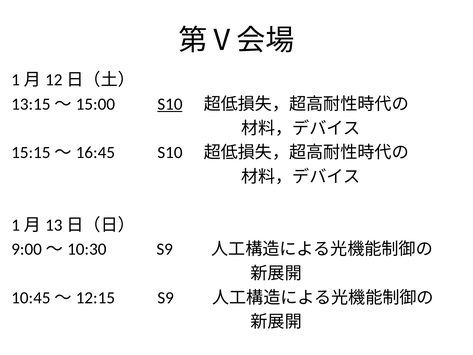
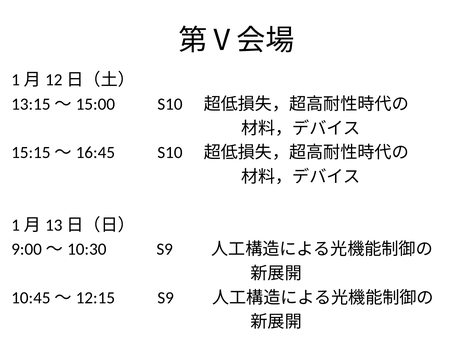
S10 at (170, 104) underline: present -> none
